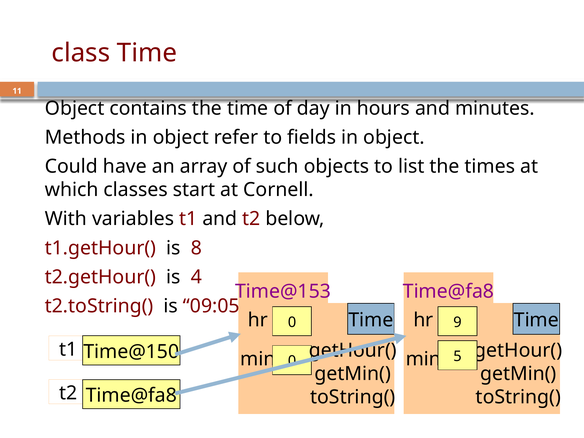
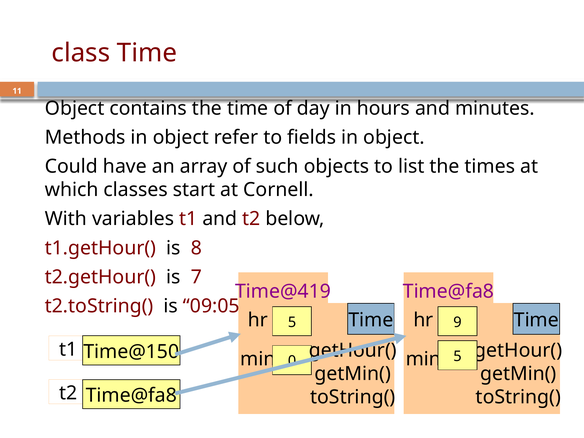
4: 4 -> 7
Time@153: Time@153 -> Time@419
hr 0: 0 -> 5
